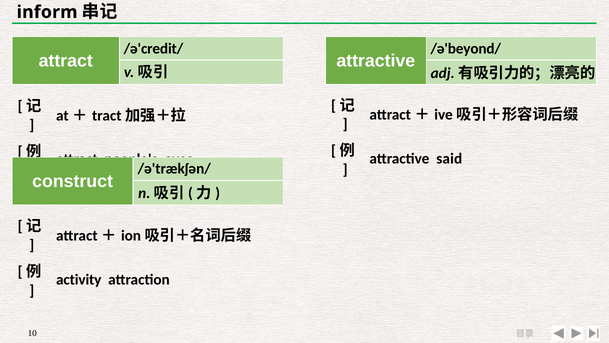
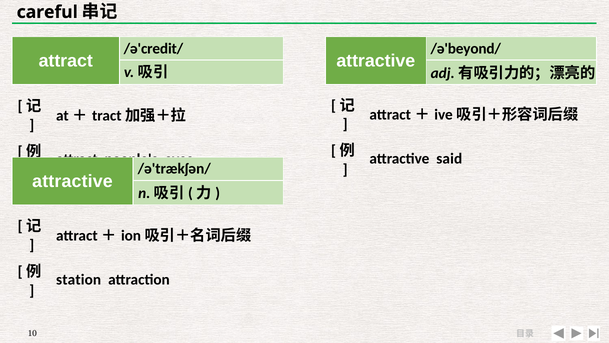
inform: inform -> careful
construct at (73, 181): construct -> attractive
activity: activity -> station
